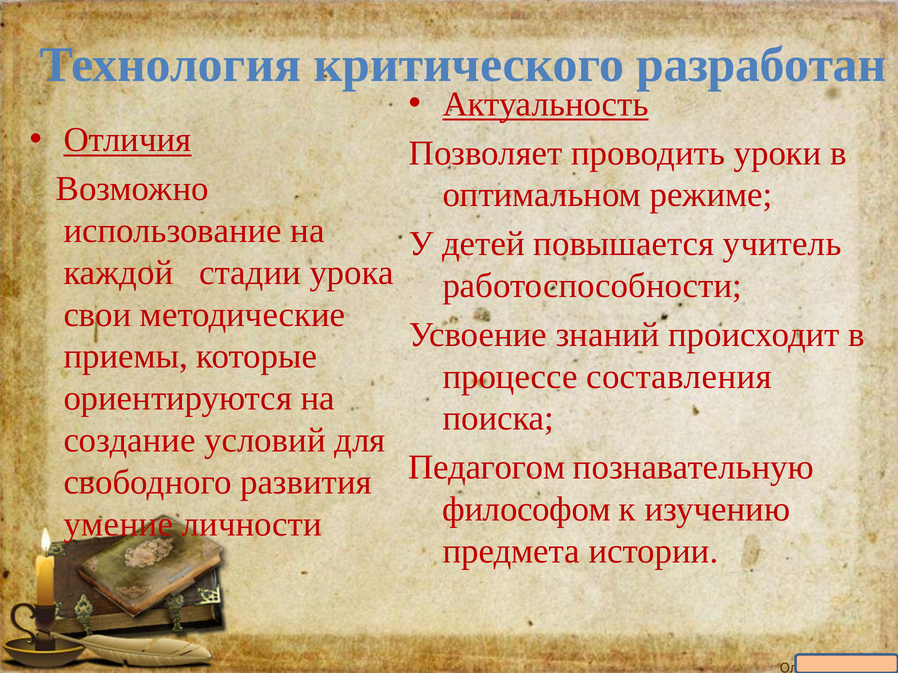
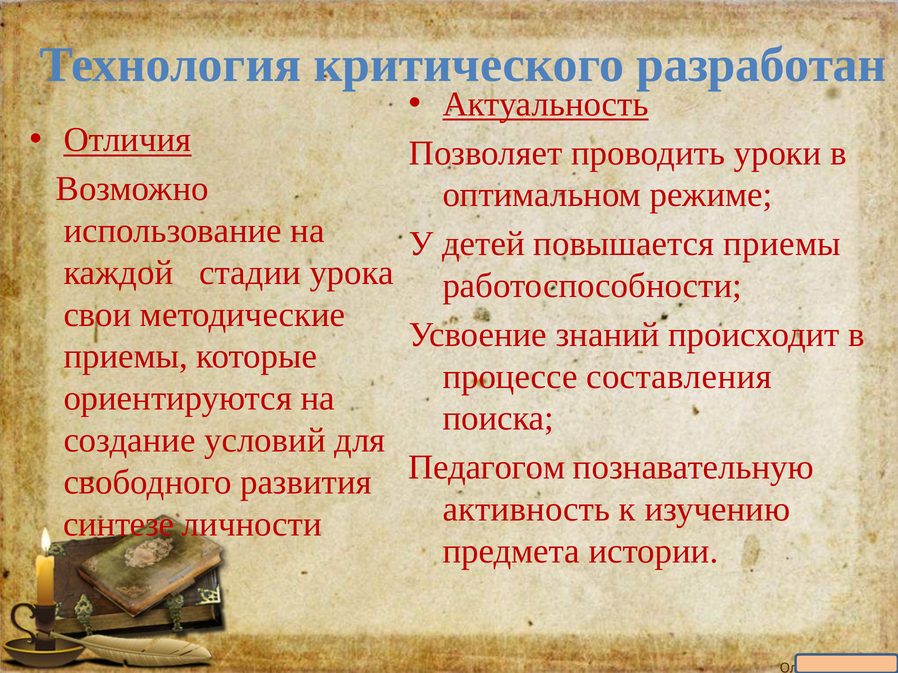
повышается учитель: учитель -> приемы
философом: философом -> активность
умение: умение -> синтезе
